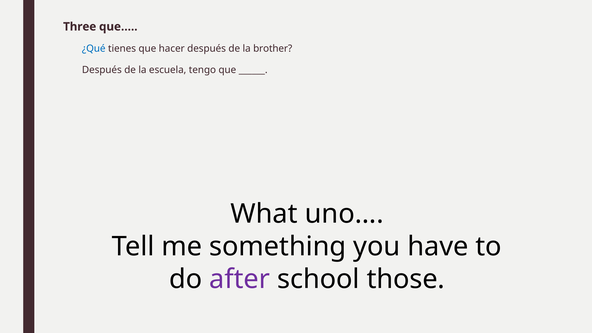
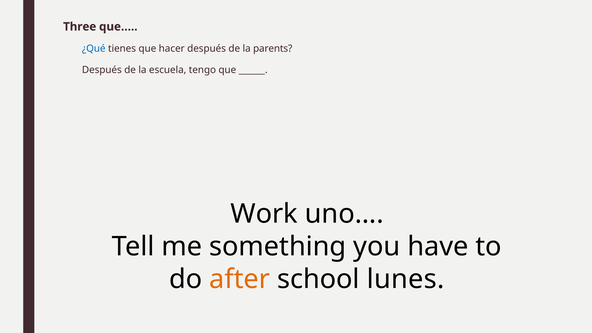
brother: brother -> parents
What: What -> Work
after colour: purple -> orange
those: those -> lunes
